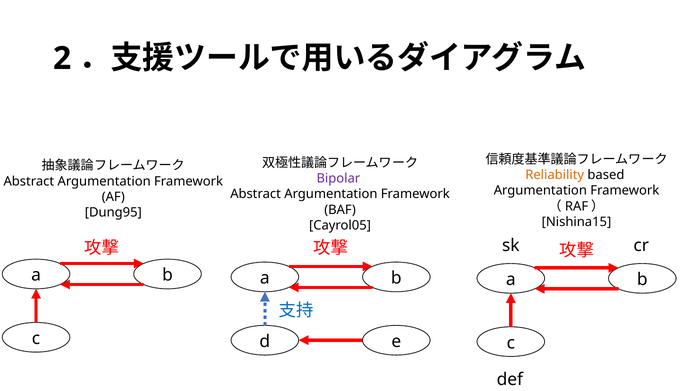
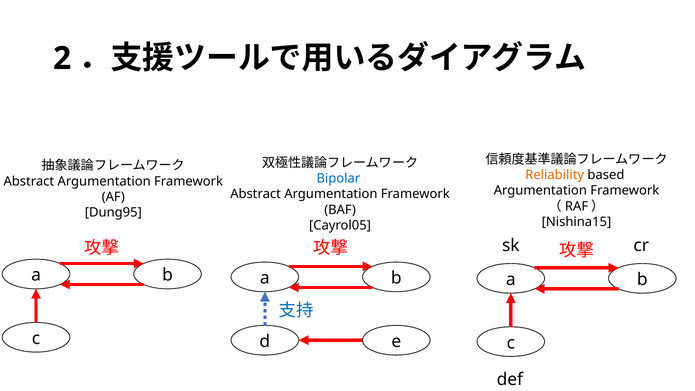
Bipolar colour: purple -> blue
